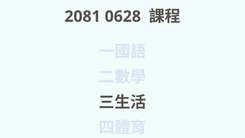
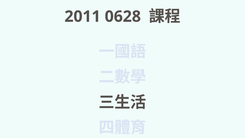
2081: 2081 -> 2011
